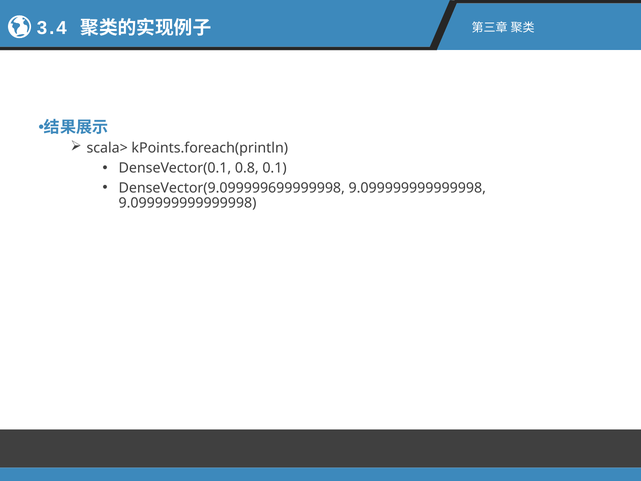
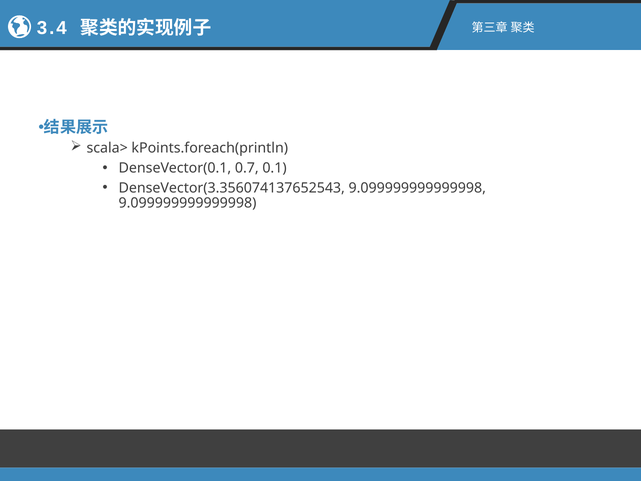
0.8: 0.8 -> 0.7
DenseVector(9.099999699999998: DenseVector(9.099999699999998 -> DenseVector(3.356074137652543
